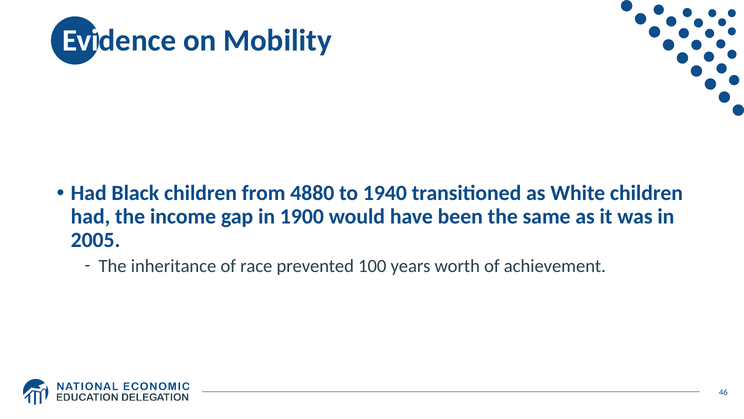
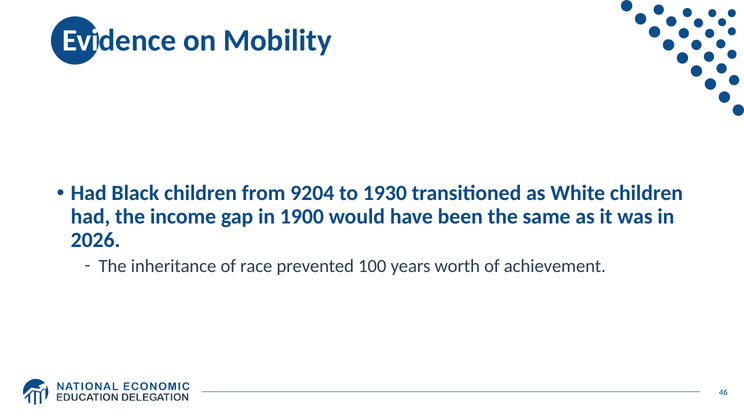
4880: 4880 -> 9204
1940: 1940 -> 1930
2005: 2005 -> 2026
